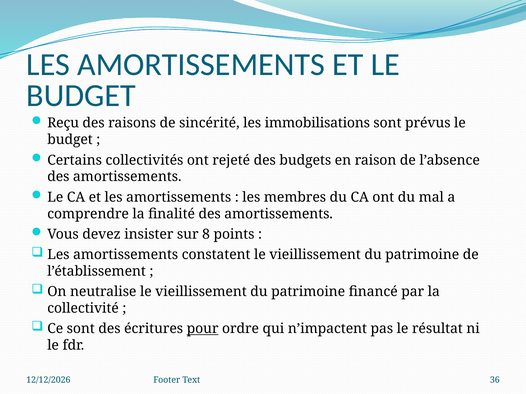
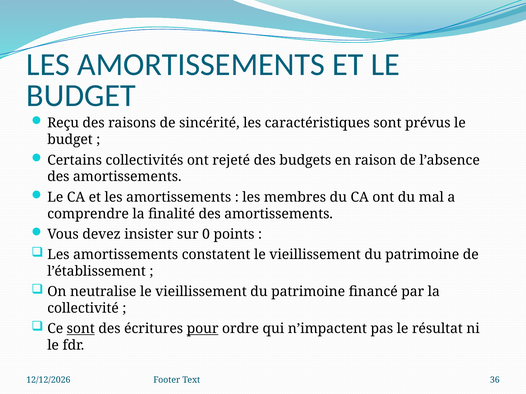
immobilisations: immobilisations -> caractéristiques
8: 8 -> 0
sont at (81, 329) underline: none -> present
